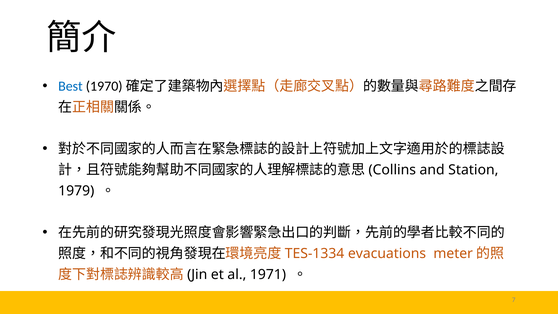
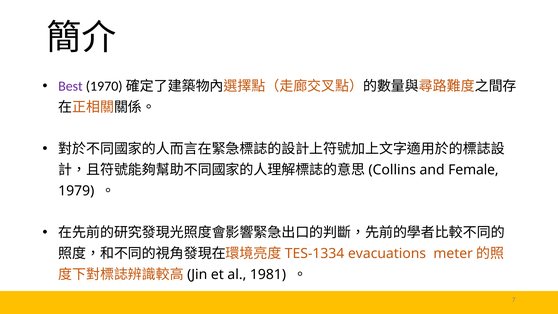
Best colour: blue -> purple
Station: Station -> Female
1971: 1971 -> 1981
